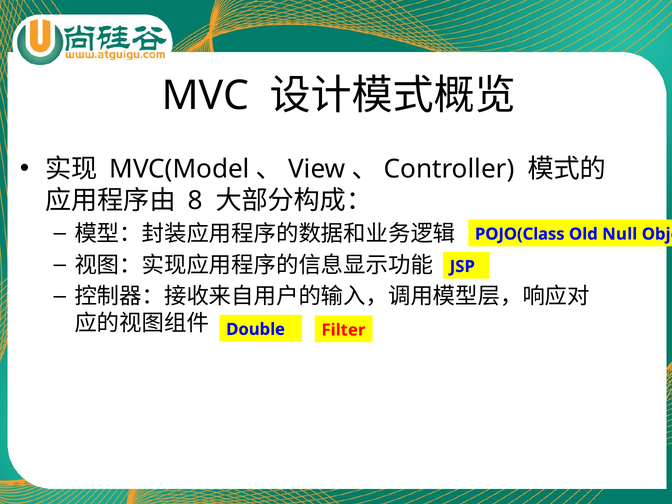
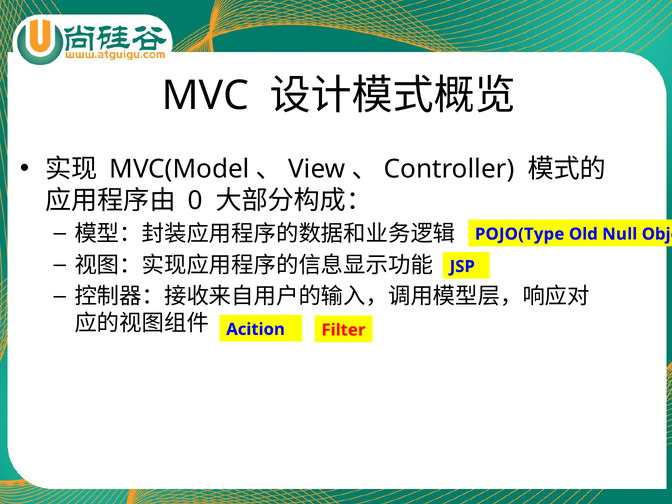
8: 8 -> 0
POJO(Class: POJO(Class -> POJO(Type
Double: Double -> Acition
